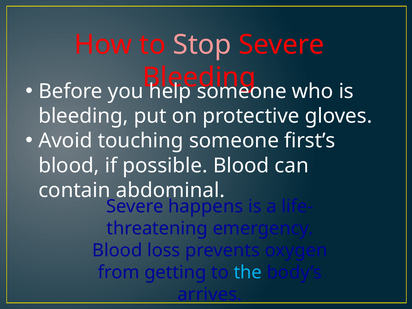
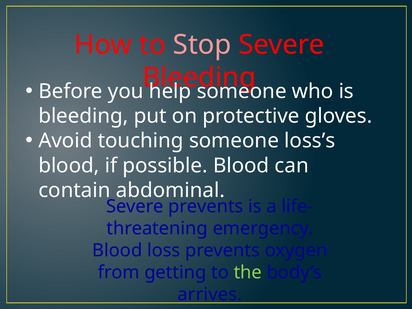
first’s: first’s -> loss’s
Severe happens: happens -> prevents
the colour: light blue -> light green
